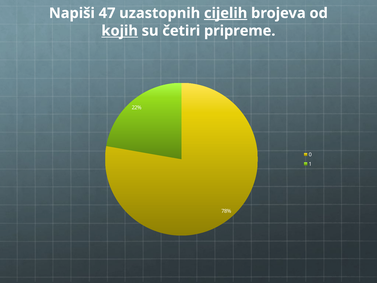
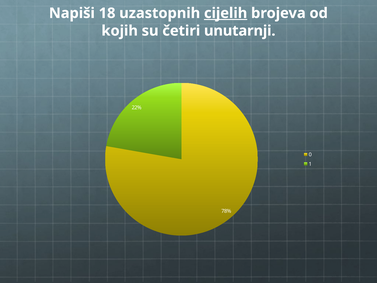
47: 47 -> 18
kojih underline: present -> none
pripreme: pripreme -> unutarnji
